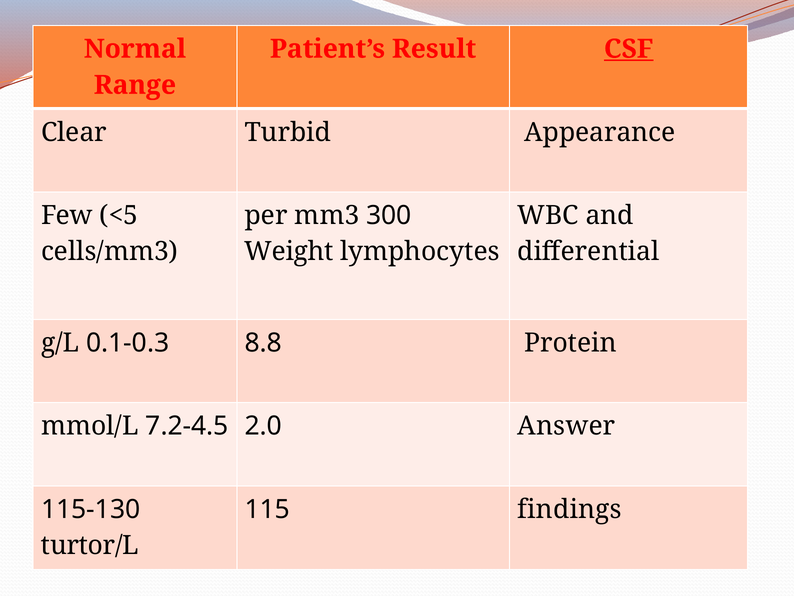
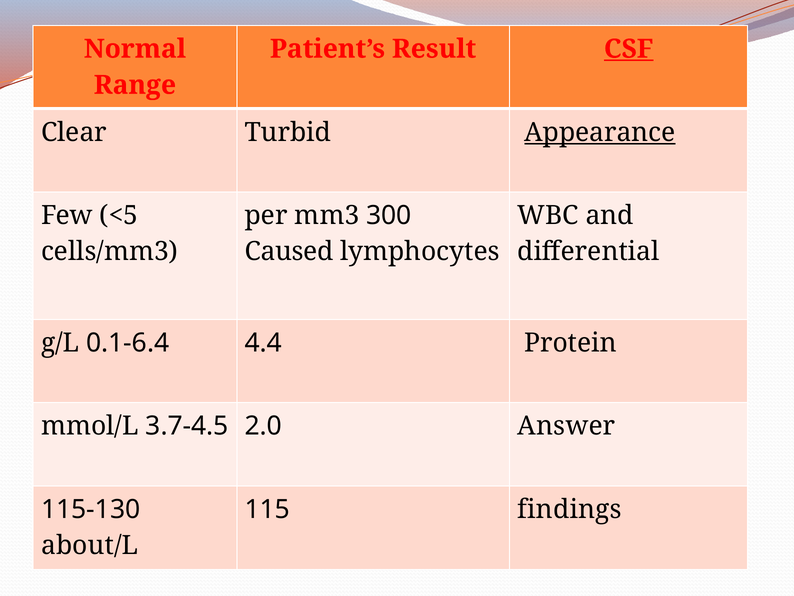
Appearance underline: none -> present
Weight: Weight -> Caused
8.8: 8.8 -> 4.4
0.1-0.3: 0.1-0.3 -> 0.1-6.4
7.2-4.5: 7.2-4.5 -> 3.7-4.5
turtor/L: turtor/L -> about/L
